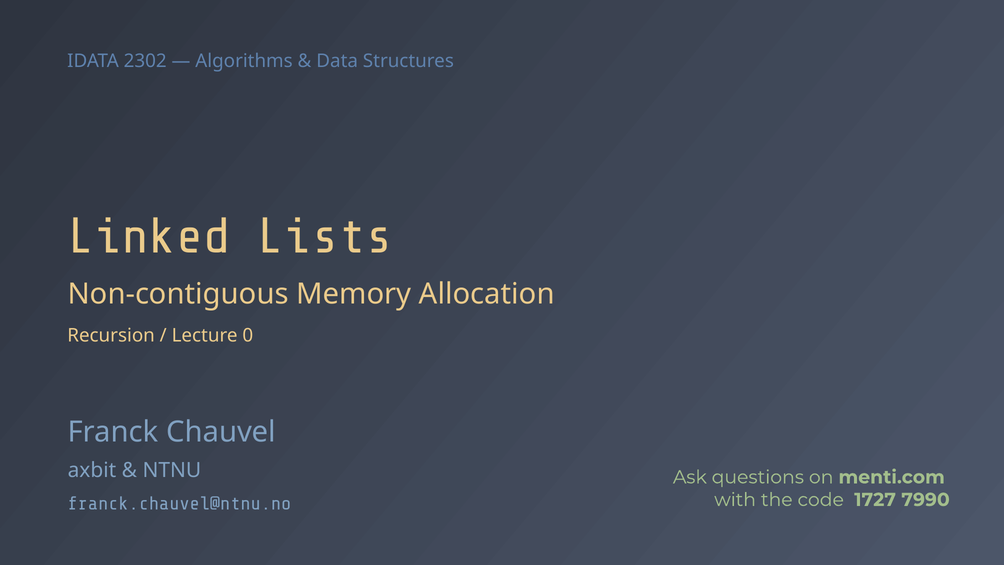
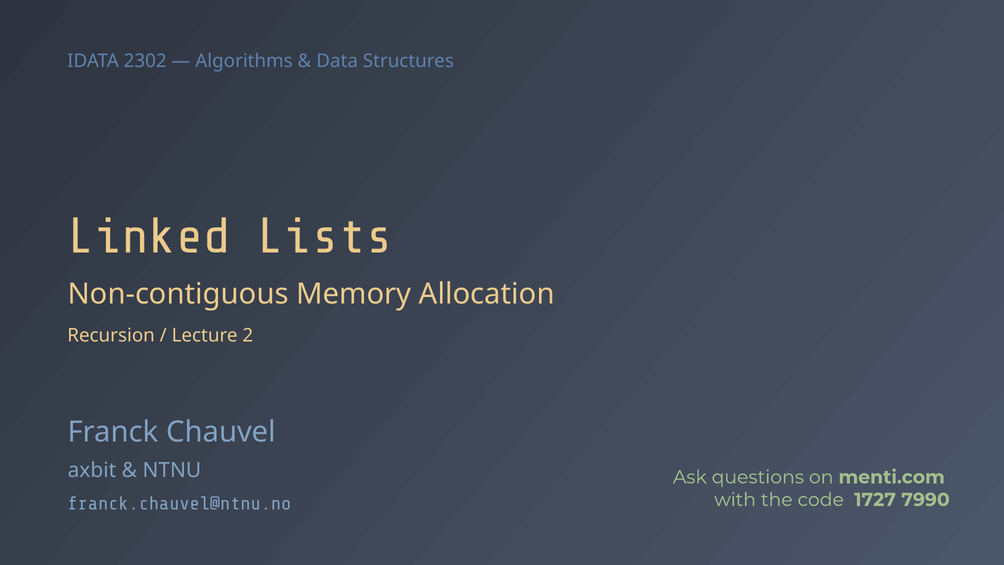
0: 0 -> 2
